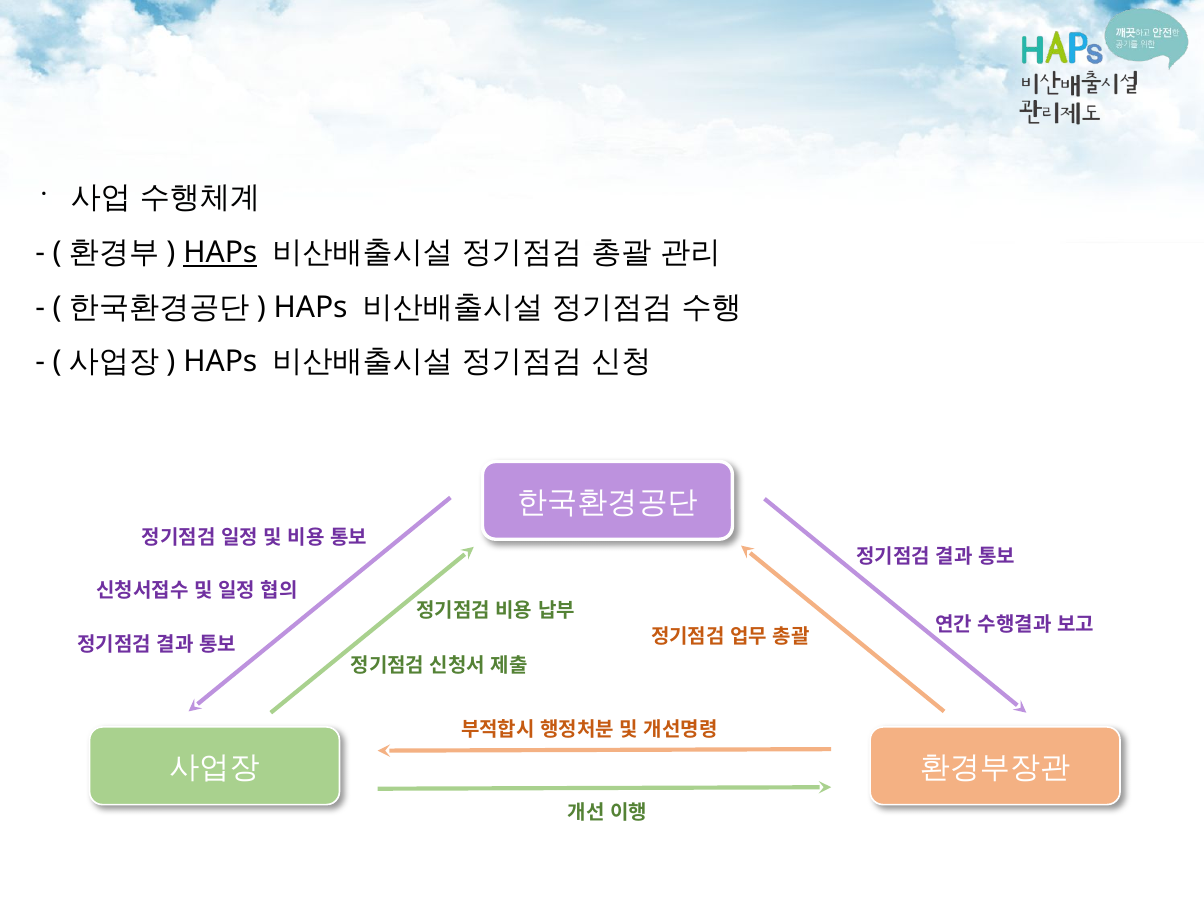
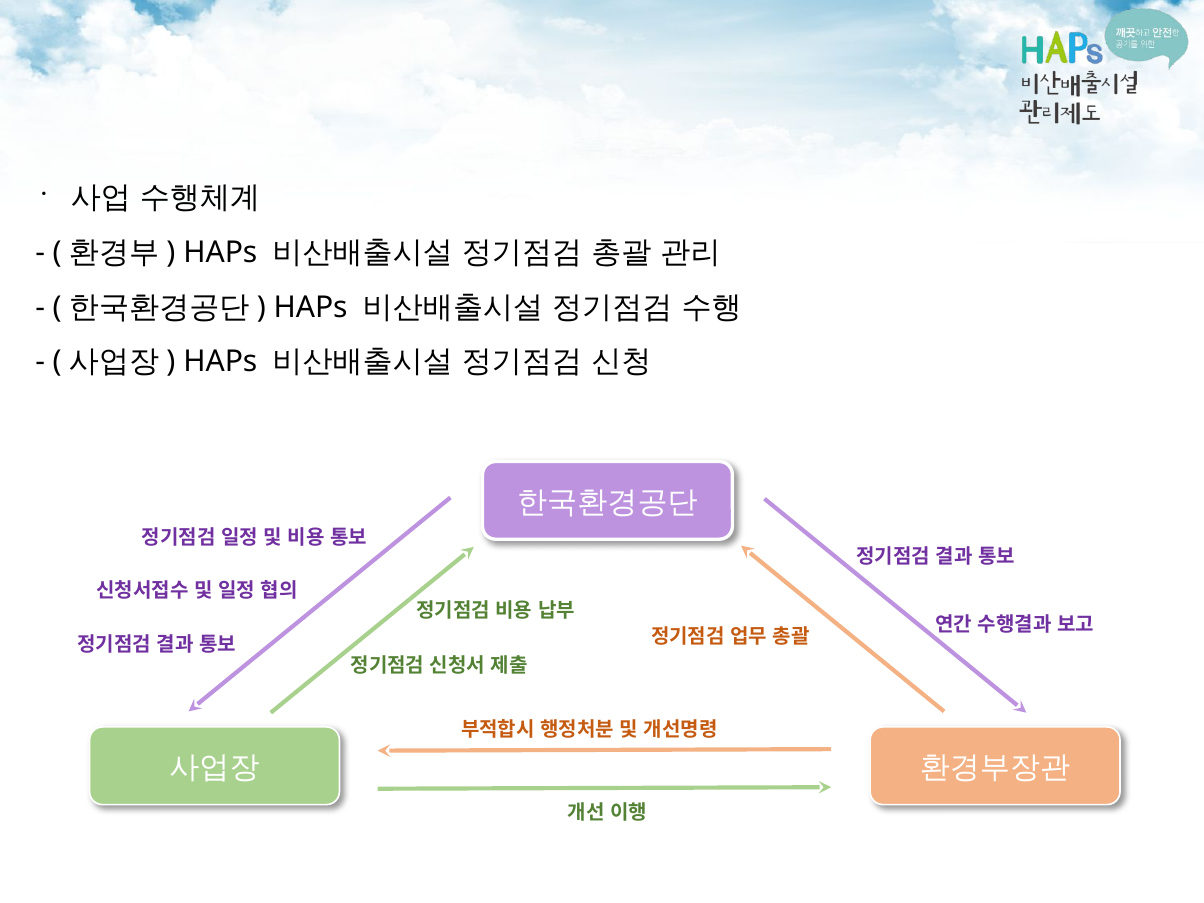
HAPs at (220, 253) underline: present -> none
